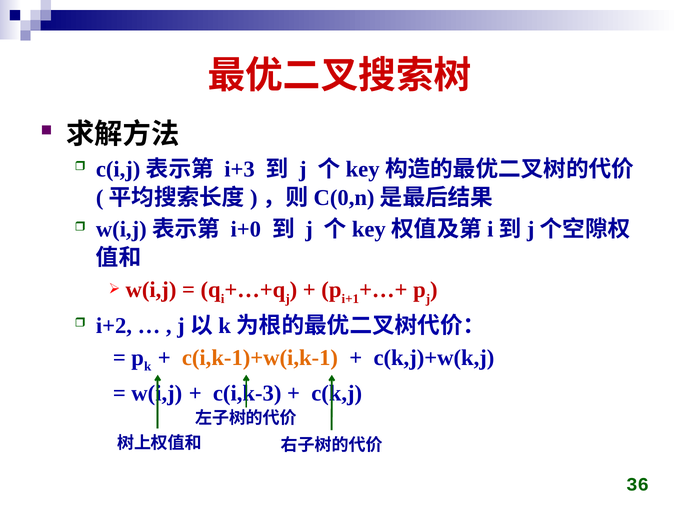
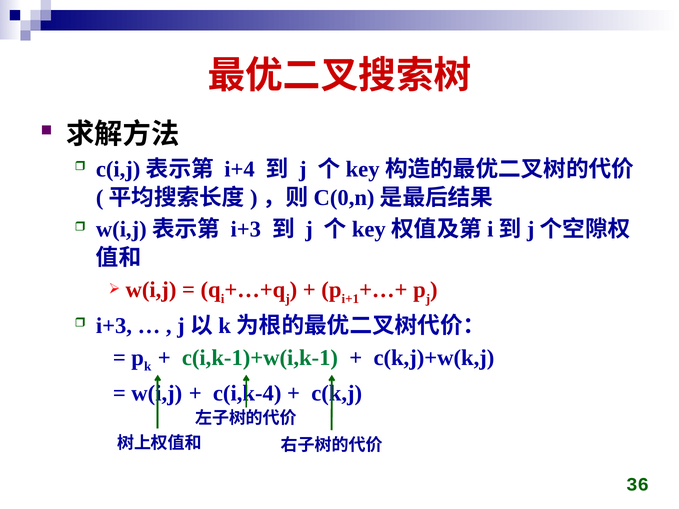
i+3: i+3 -> i+4
i+0 at (246, 230): i+0 -> i+3
i+2 at (114, 326): i+2 -> i+3
c(i,k-1)+w(i,k-1 colour: orange -> green
c(i,k-3: c(i,k-3 -> c(i,k-4
